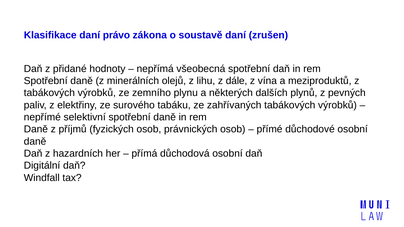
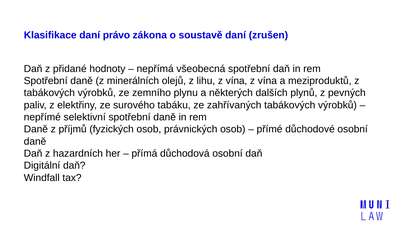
lihu z dále: dále -> vína
